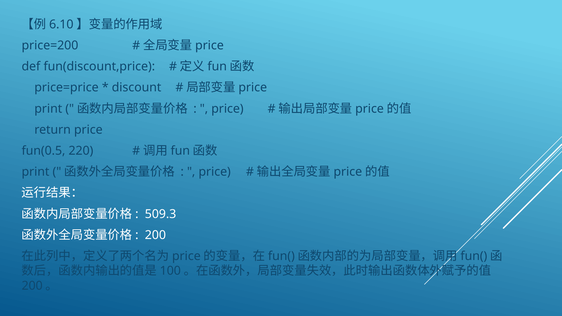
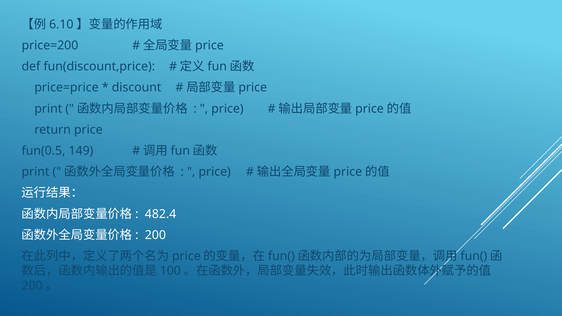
220: 220 -> 149
509.3: 509.3 -> 482.4
